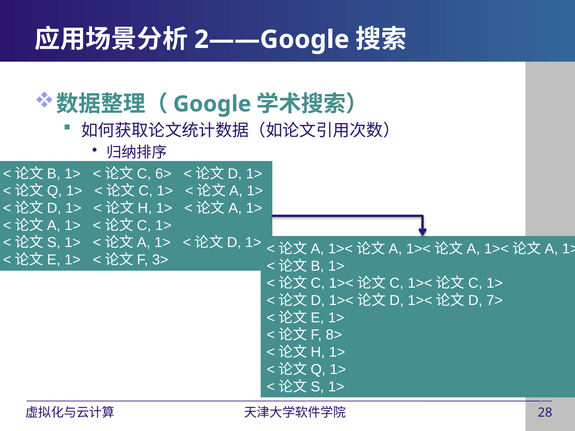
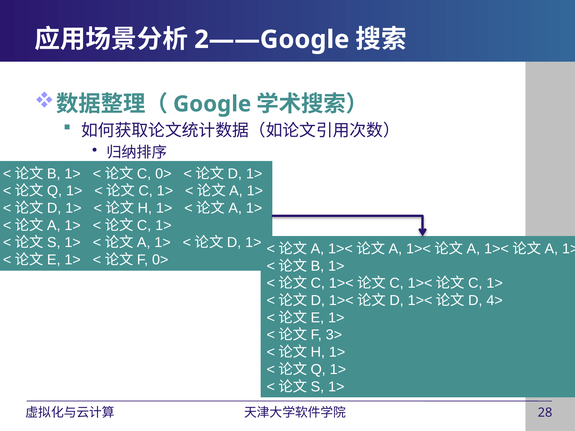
6> at (163, 174): 6> -> 0>
3> at (160, 260): 3> -> 0>
7>: 7> -> 4>
8>: 8> -> 3>
